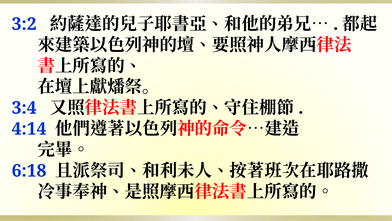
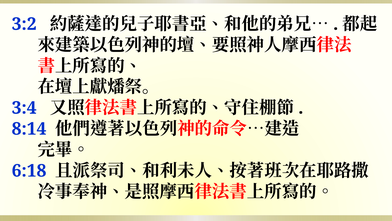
4:14: 4:14 -> 8:14
